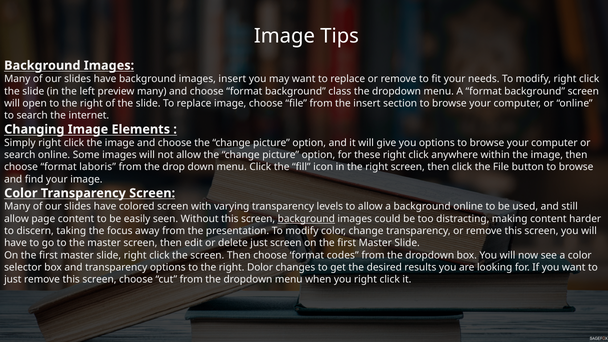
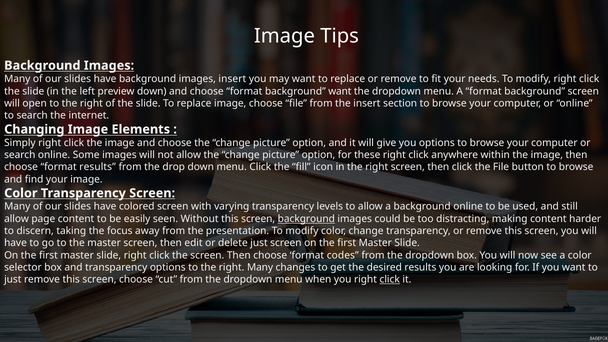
preview many: many -> down
background class: class -> want
format laboris: laboris -> results
right Dolor: Dolor -> Many
click at (390, 280) underline: none -> present
